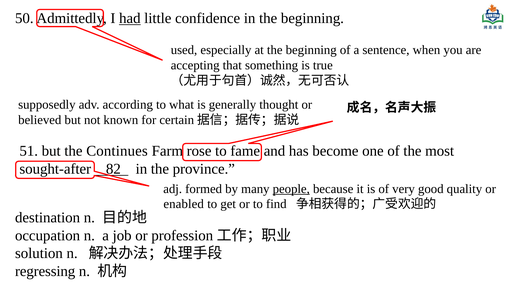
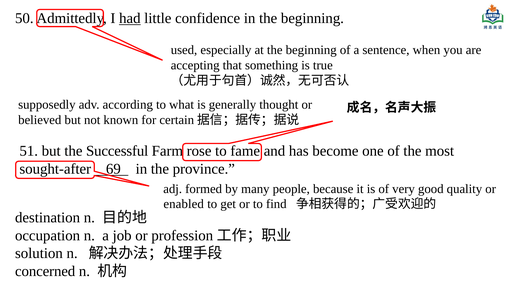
Continues: Continues -> Successful
82: 82 -> 69
people underline: present -> none
regressing: regressing -> concerned
